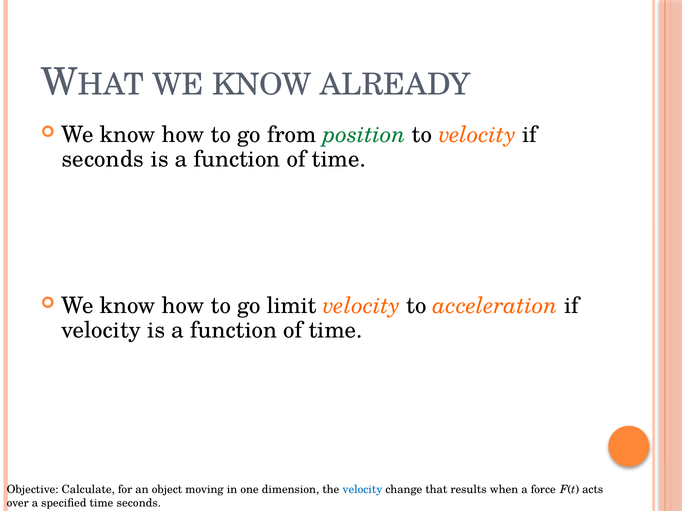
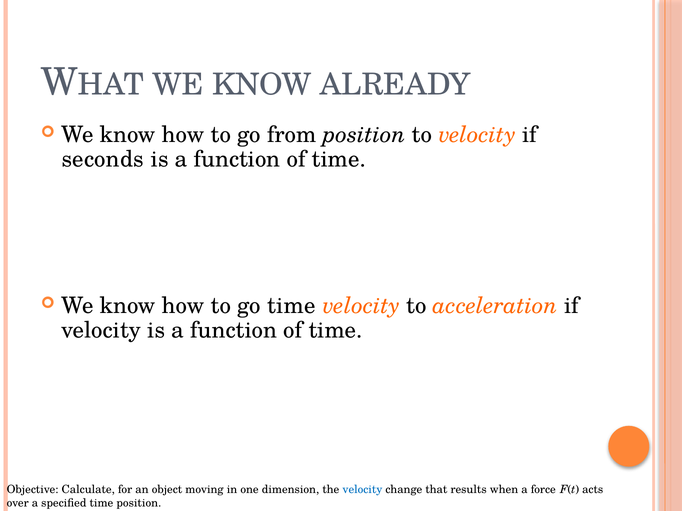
position at (364, 135) colour: green -> black
go limit: limit -> time
time seconds: seconds -> position
